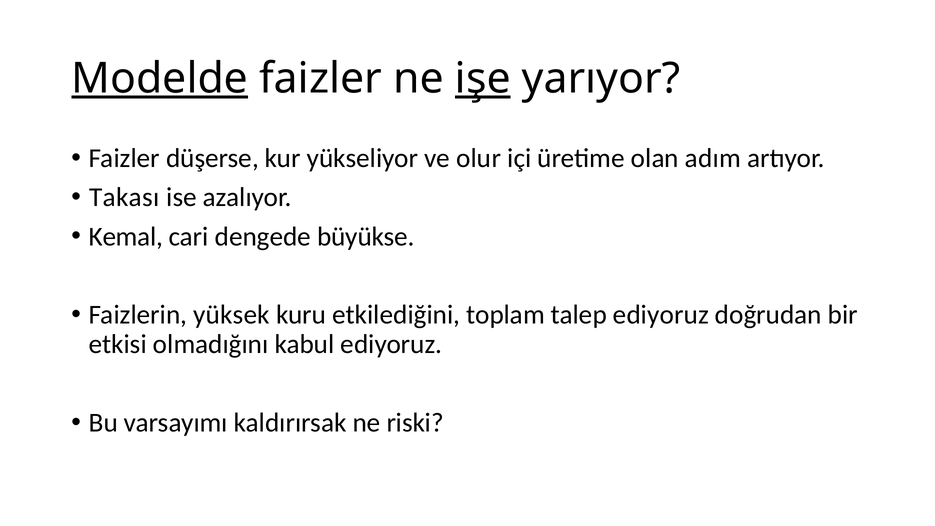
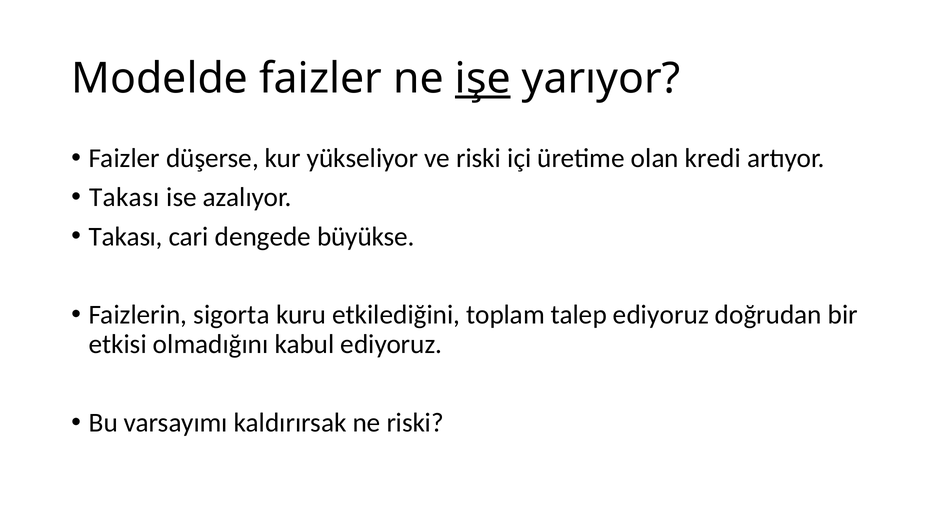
Modelde underline: present -> none
ve olur: olur -> riski
adım: adım -> kredi
Kemal at (126, 236): Kemal -> Takası
yüksek: yüksek -> sigorta
